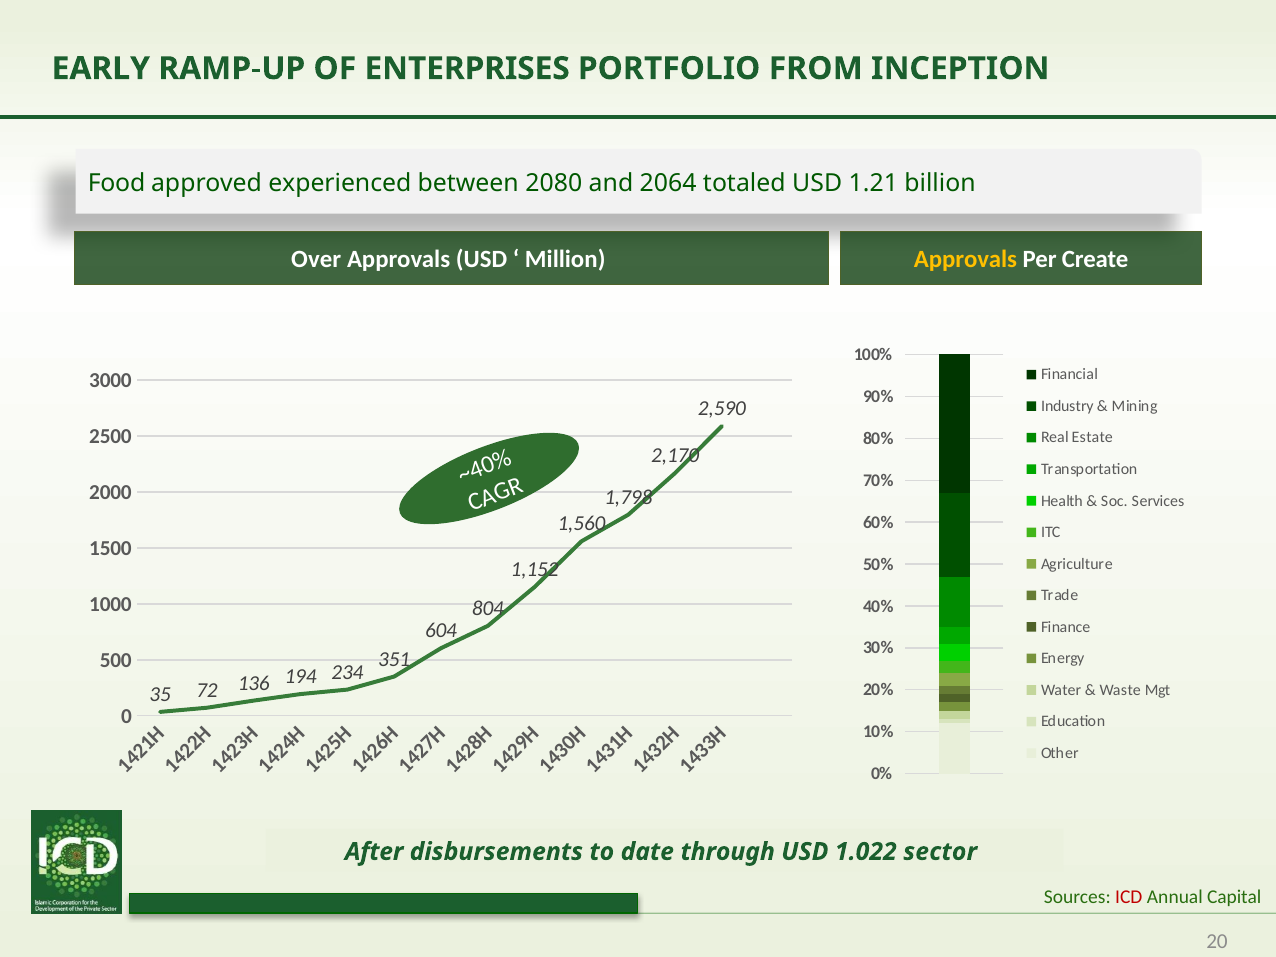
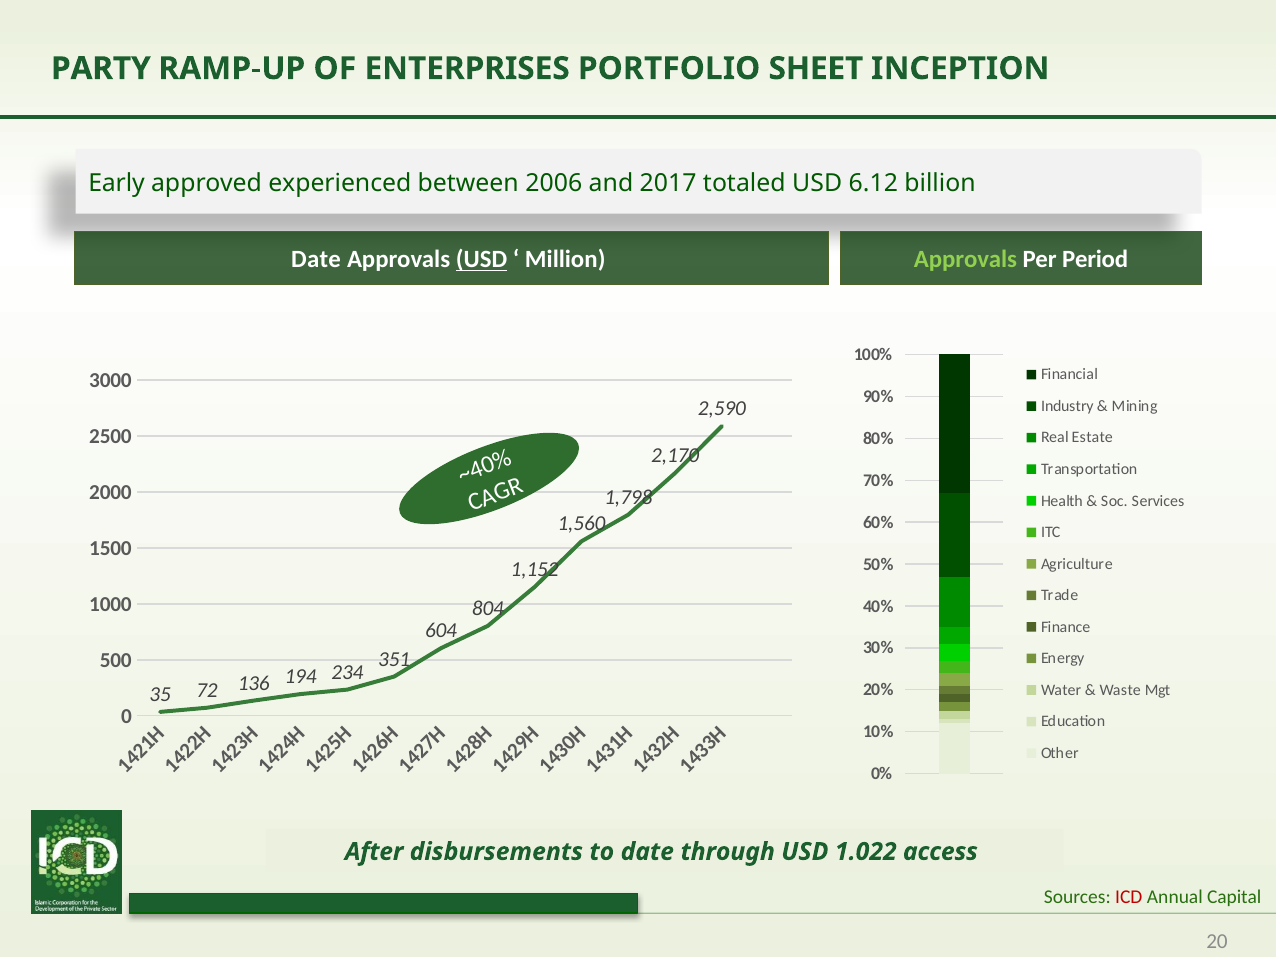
EARLY: EARLY -> PARTY
FROM: FROM -> SHEET
Food: Food -> Early
2080: 2080 -> 2006
2064: 2064 -> 2017
1.21: 1.21 -> 6.12
Over at (316, 260): Over -> Date
USD at (482, 260) underline: none -> present
Approvals at (965, 260) colour: yellow -> light green
Create: Create -> Period
sector: sector -> access
